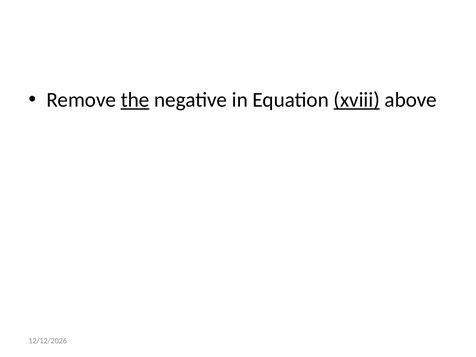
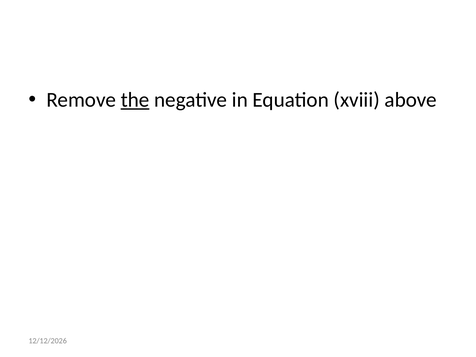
xviii underline: present -> none
